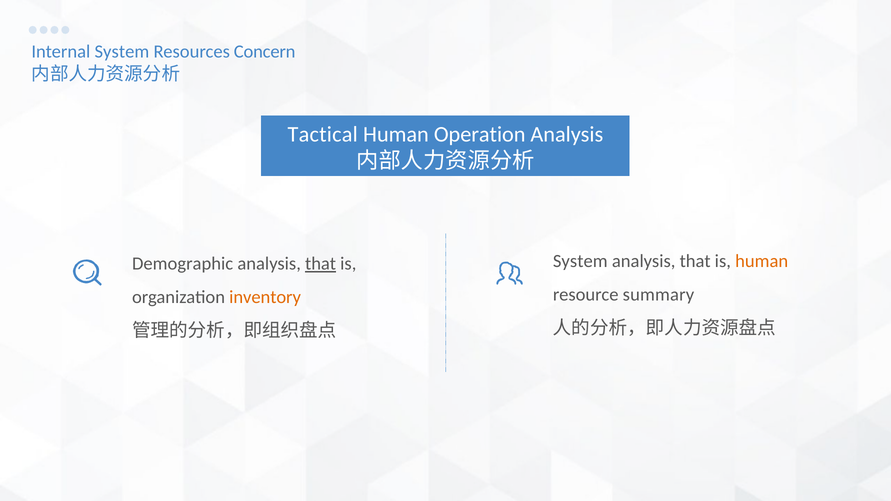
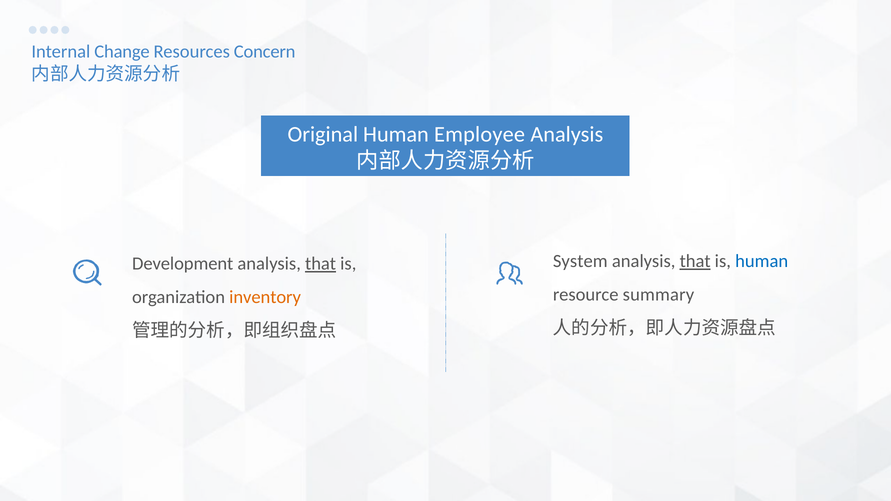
Internal System: System -> Change
Tactical: Tactical -> Original
Operation: Operation -> Employee
that at (695, 261) underline: none -> present
human at (762, 261) colour: orange -> blue
Demographic: Demographic -> Development
